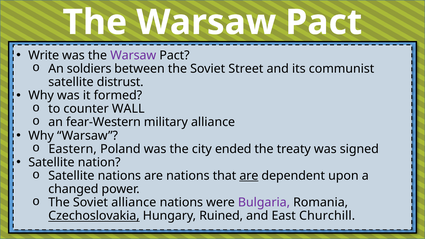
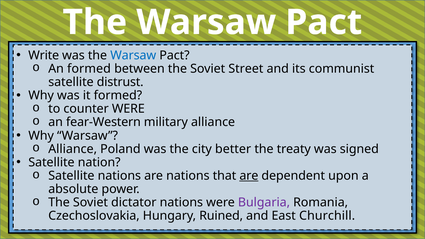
Warsaw at (133, 55) colour: purple -> blue
An soldiers: soldiers -> formed
counter WALL: WALL -> WERE
Eastern at (73, 149): Eastern -> Alliance
ended: ended -> better
changed: changed -> absolute
Soviet alliance: alliance -> dictator
Czechoslovakia underline: present -> none
